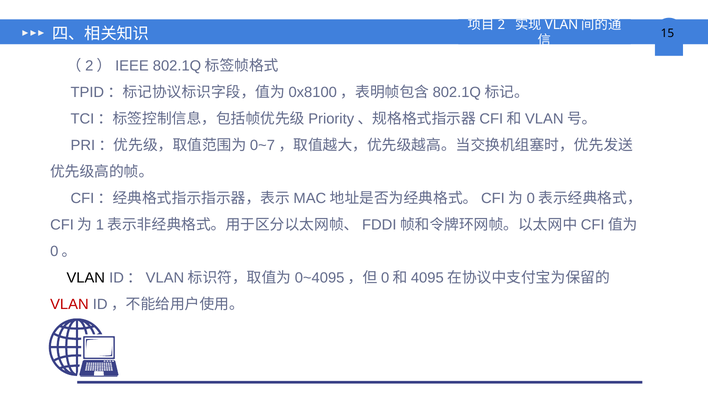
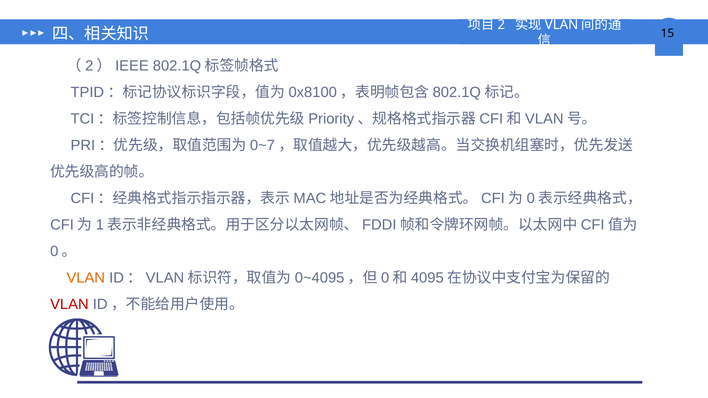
VLAN at (86, 278) colour: black -> orange
